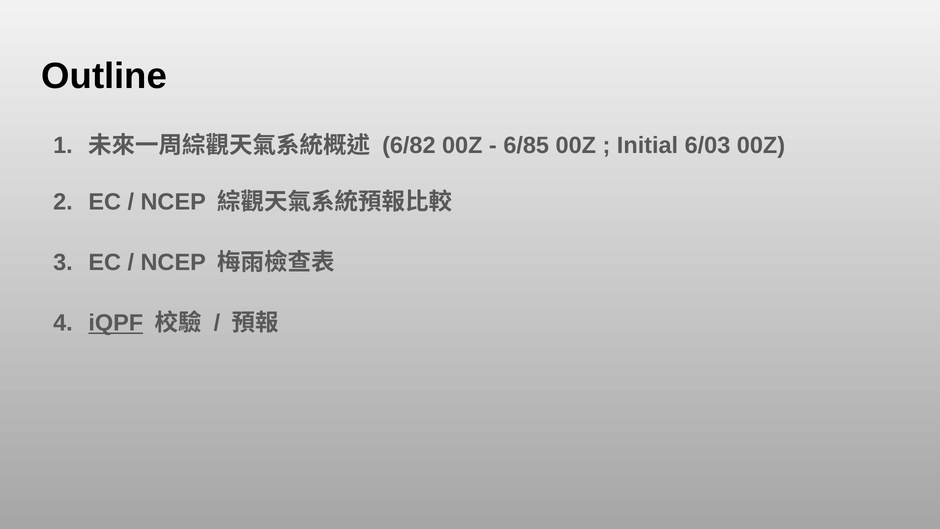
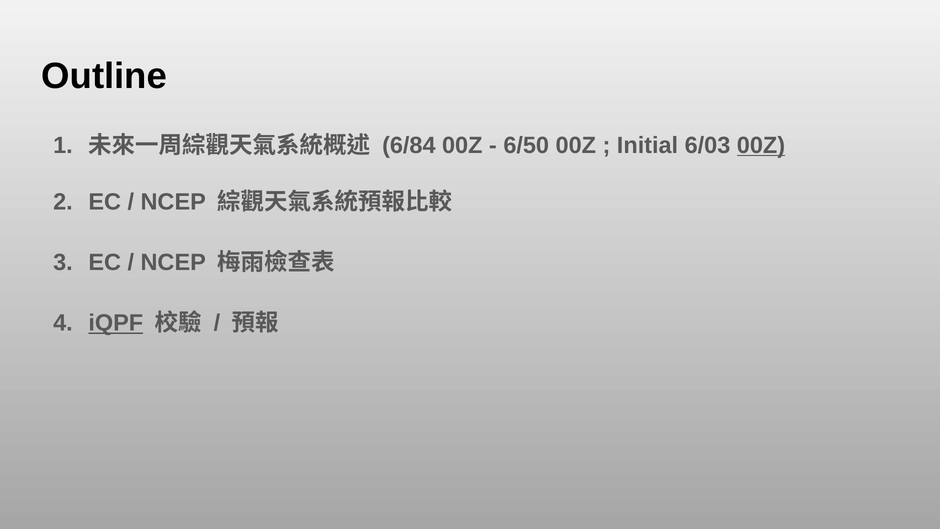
6/82: 6/82 -> 6/84
6/85: 6/85 -> 6/50
00Z at (761, 145) underline: none -> present
